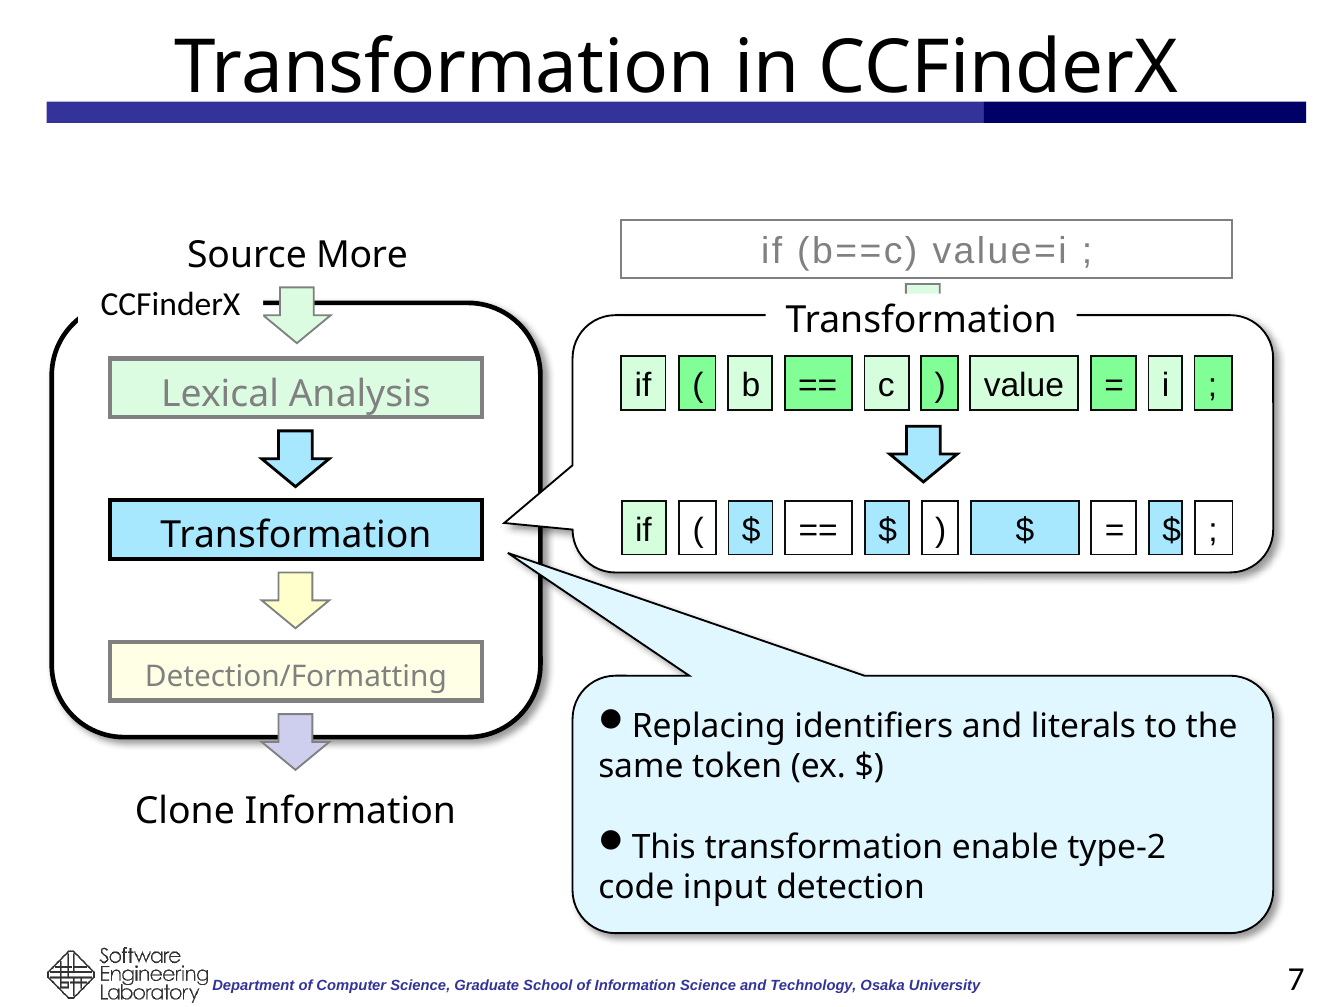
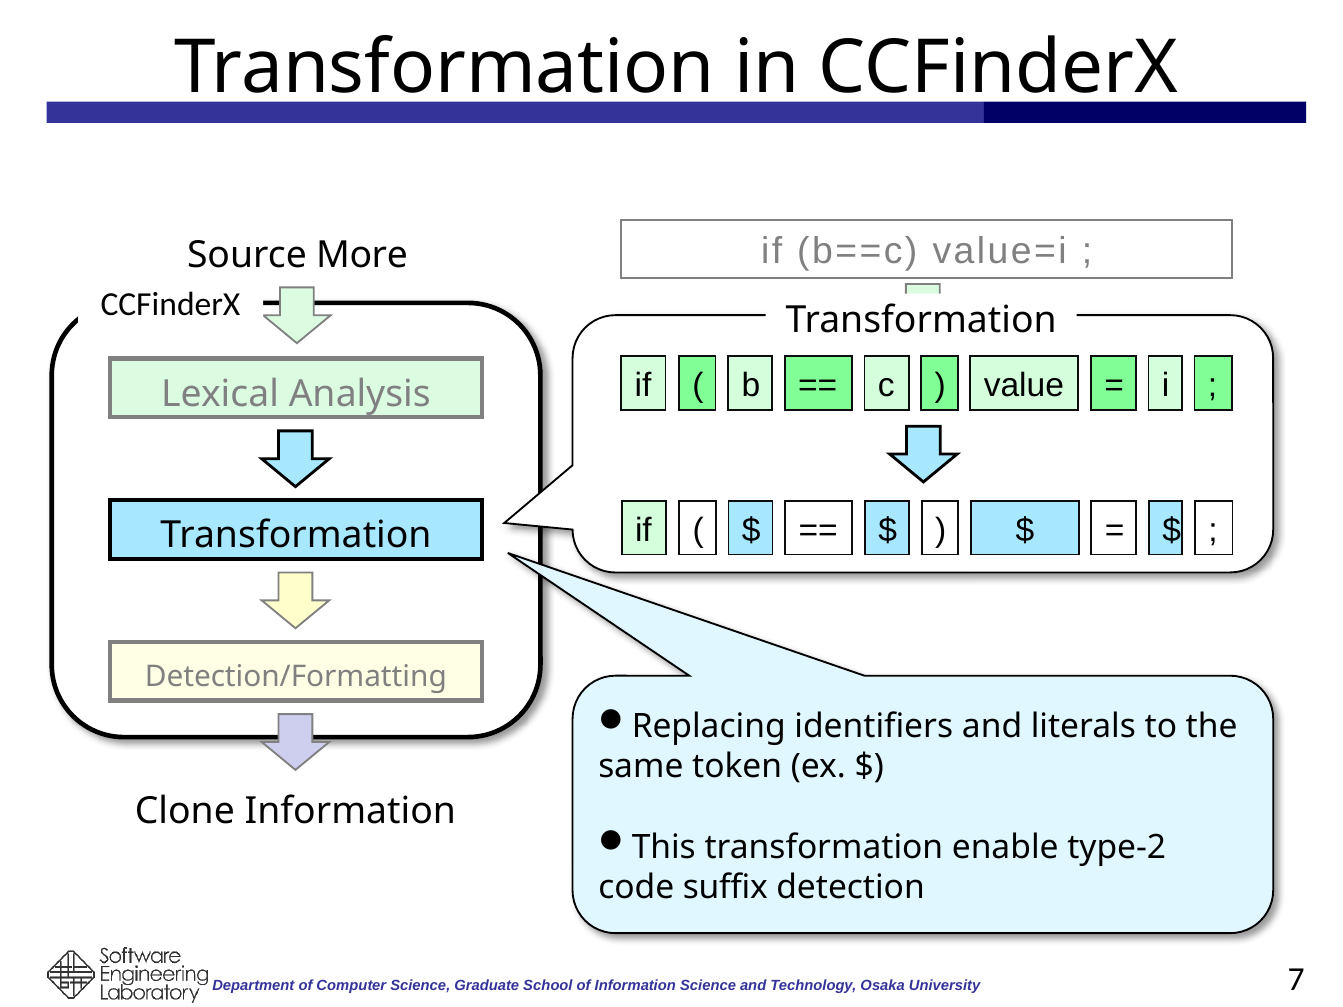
input: input -> suffix
